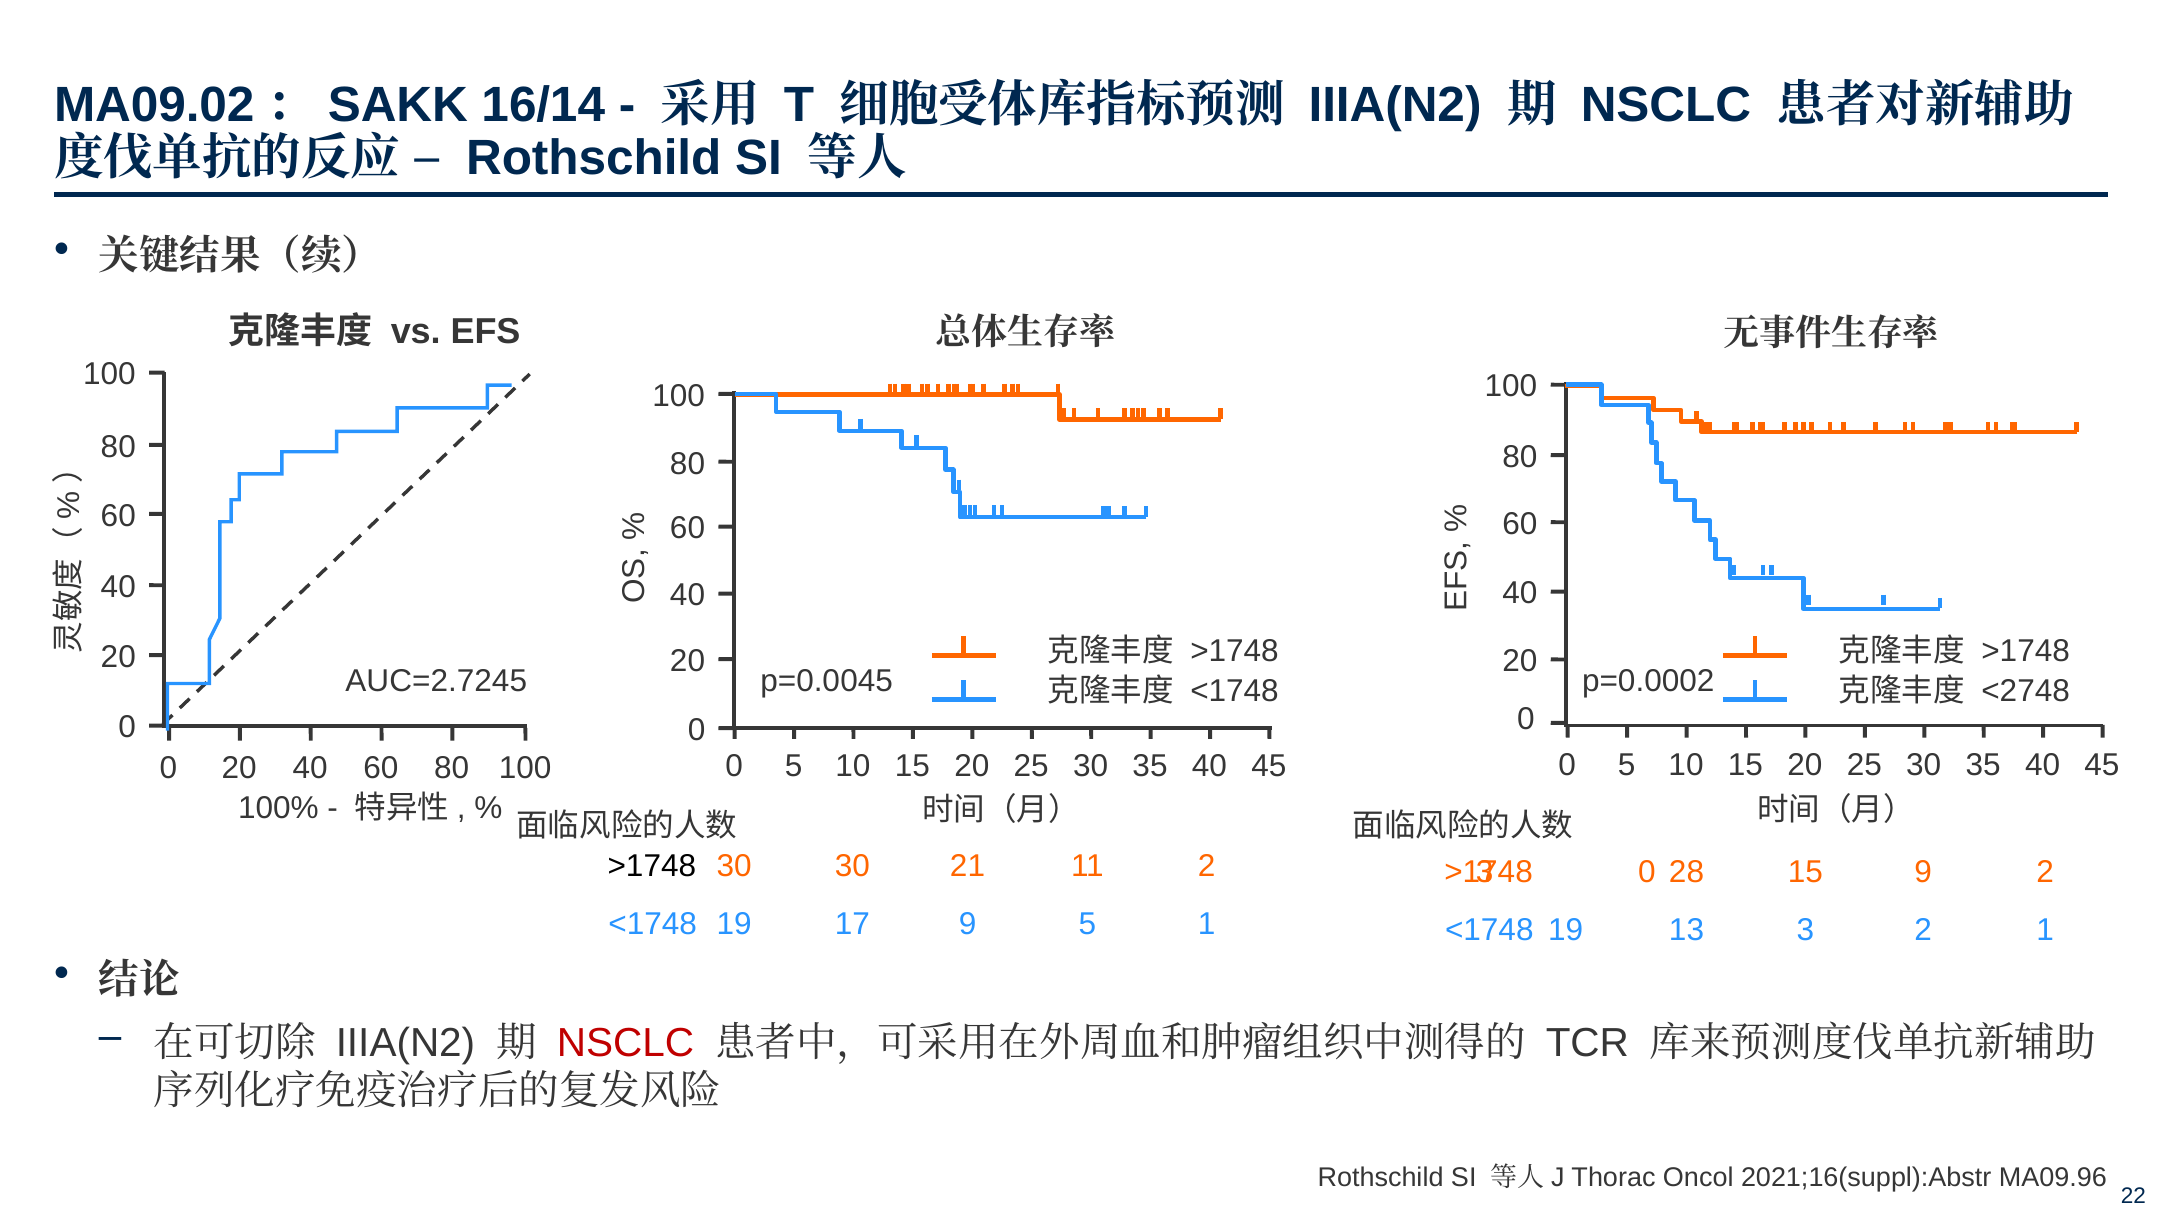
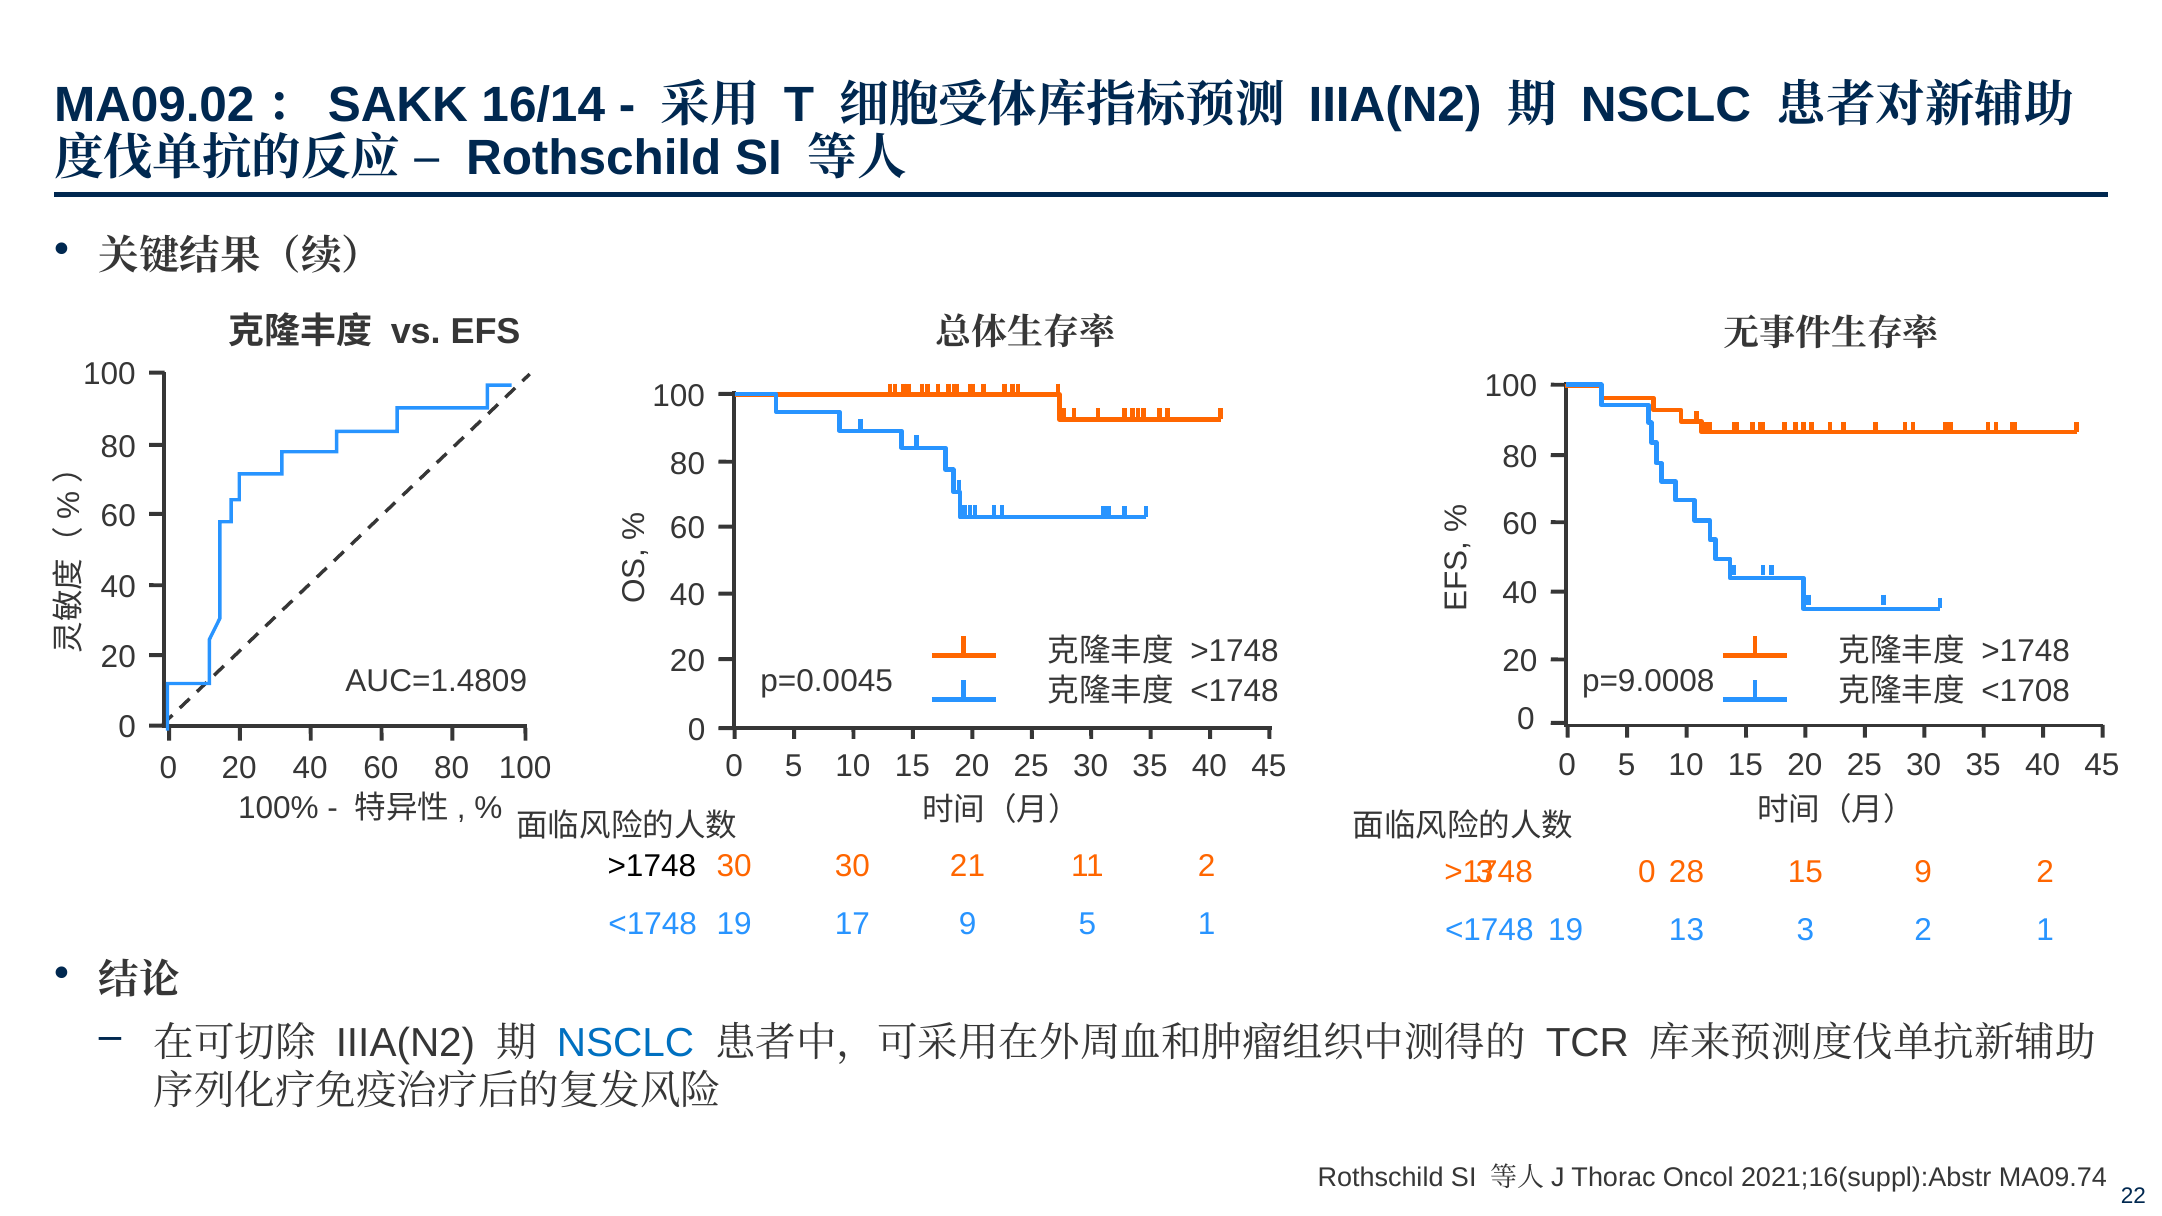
AUC=2.7245: AUC=2.7245 -> AUC=1.4809
p=0.0002: p=0.0002 -> p=9.0008
<2748: <2748 -> <1708
NSCLC at (626, 1043) colour: red -> blue
MA09.96: MA09.96 -> MA09.74
